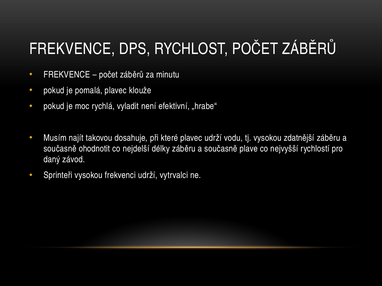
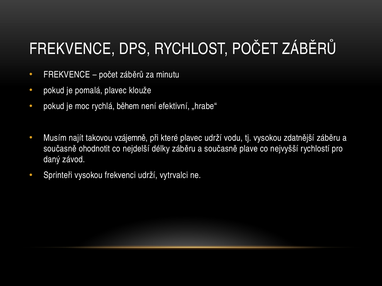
vyladit: vyladit -> během
dosahuje: dosahuje -> vzájemně
